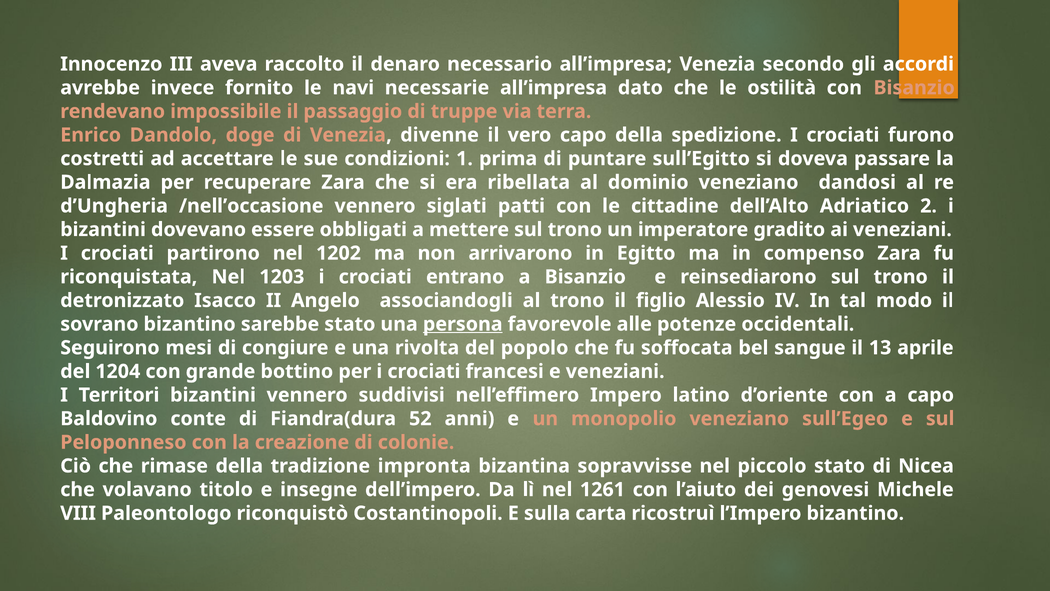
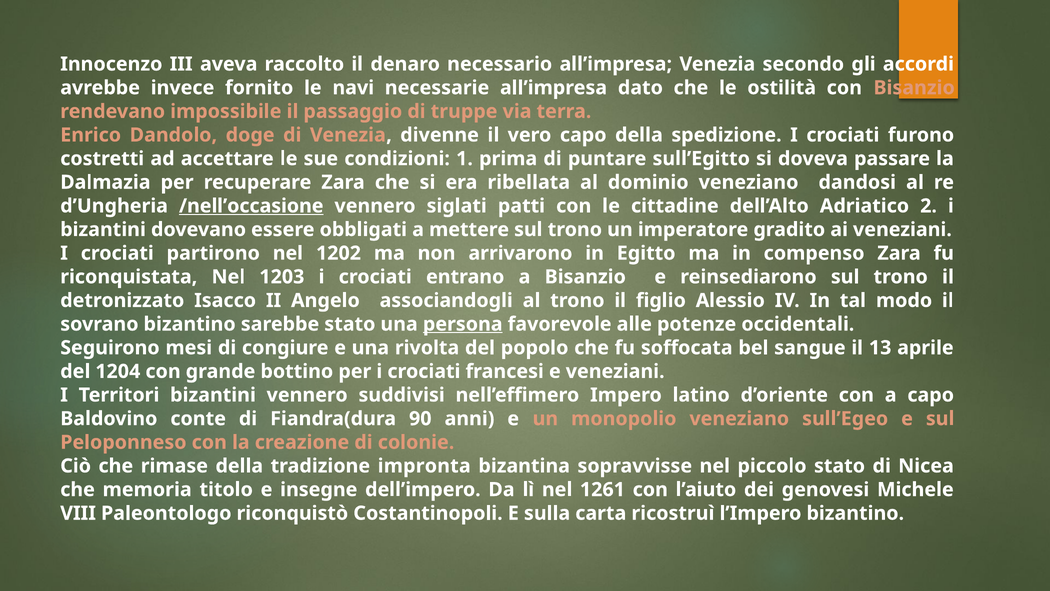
/nell’occasione underline: none -> present
52: 52 -> 90
volavano: volavano -> memoria
